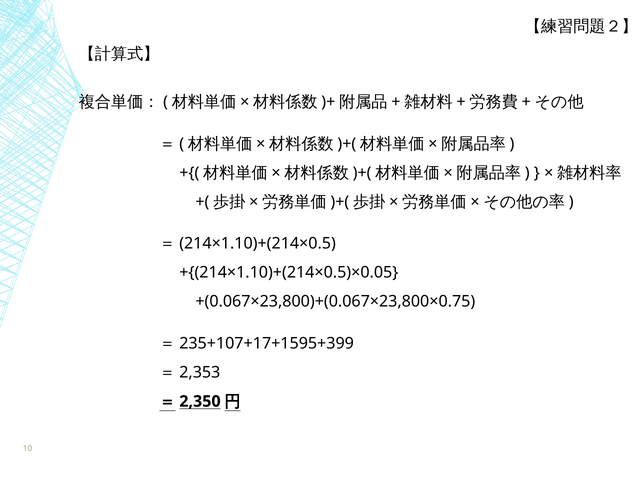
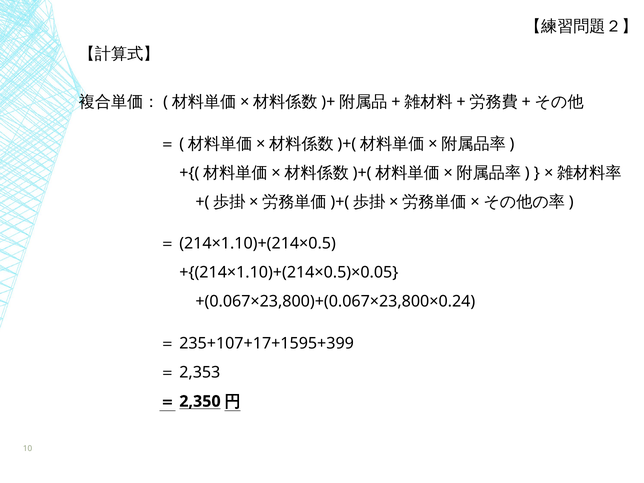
+(0.067×23,800)+(0.067×23,800×0.75: +(0.067×23,800)+(0.067×23,800×0.75 -> +(0.067×23,800)+(0.067×23,800×0.24
